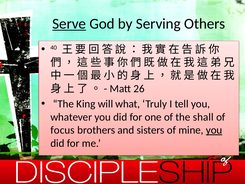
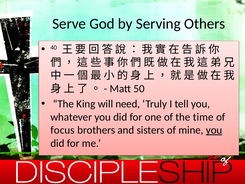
Serve underline: present -> none
26: 26 -> 50
what: what -> need
shall: shall -> time
